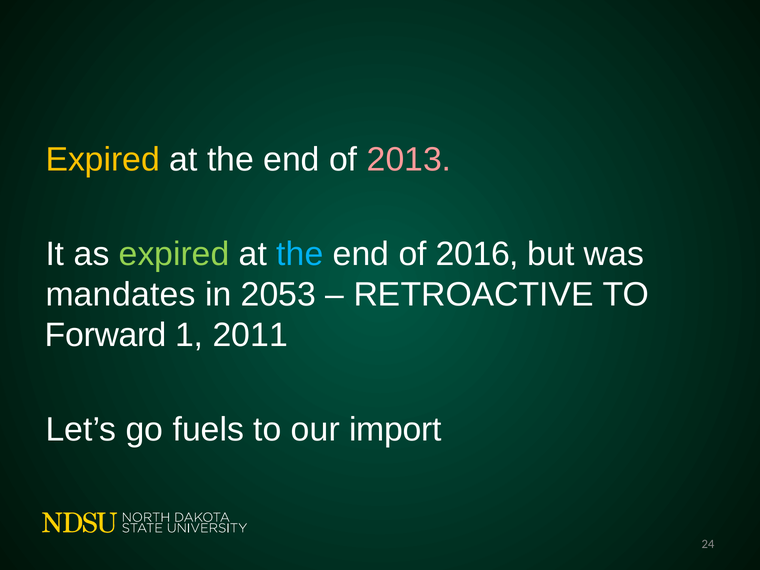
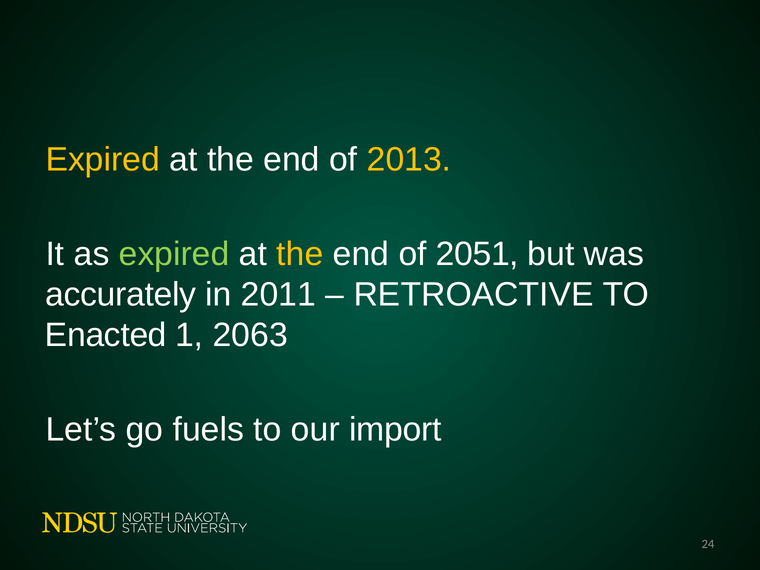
2013 colour: pink -> yellow
the at (300, 254) colour: light blue -> yellow
2016: 2016 -> 2051
mandates: mandates -> accurately
2053: 2053 -> 2011
Forward: Forward -> Enacted
2011: 2011 -> 2063
